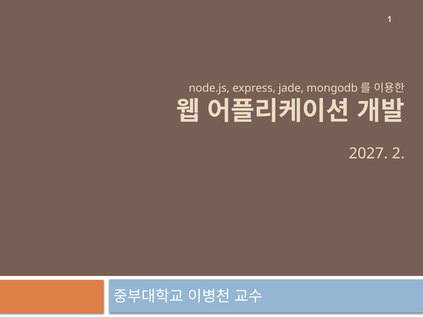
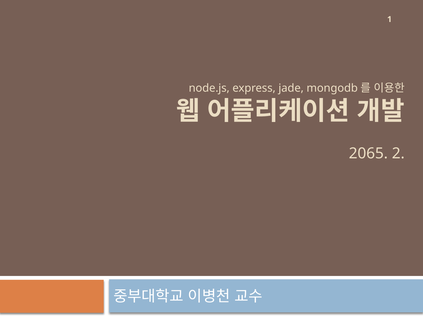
2027: 2027 -> 2065
